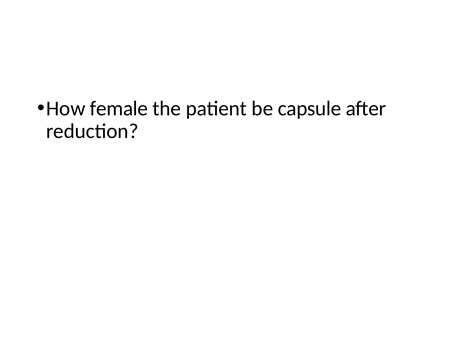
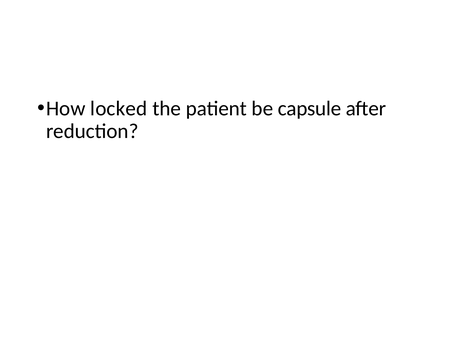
female: female -> locked
